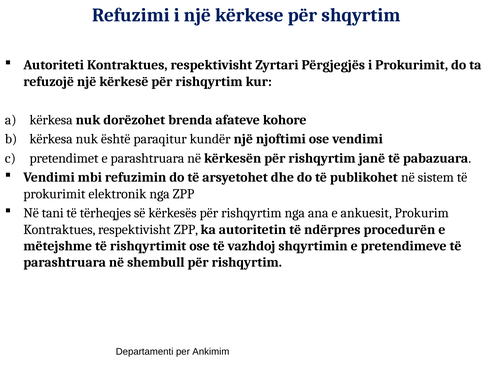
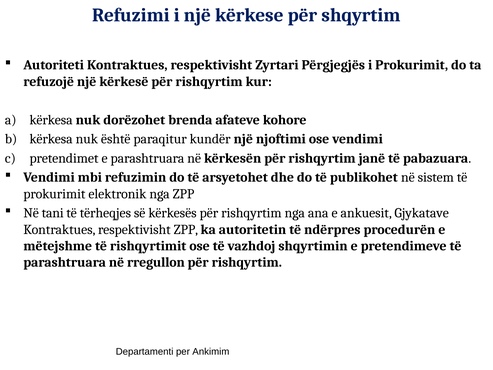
Prokurim: Prokurim -> Gjykatave
shembull: shembull -> rregullon
